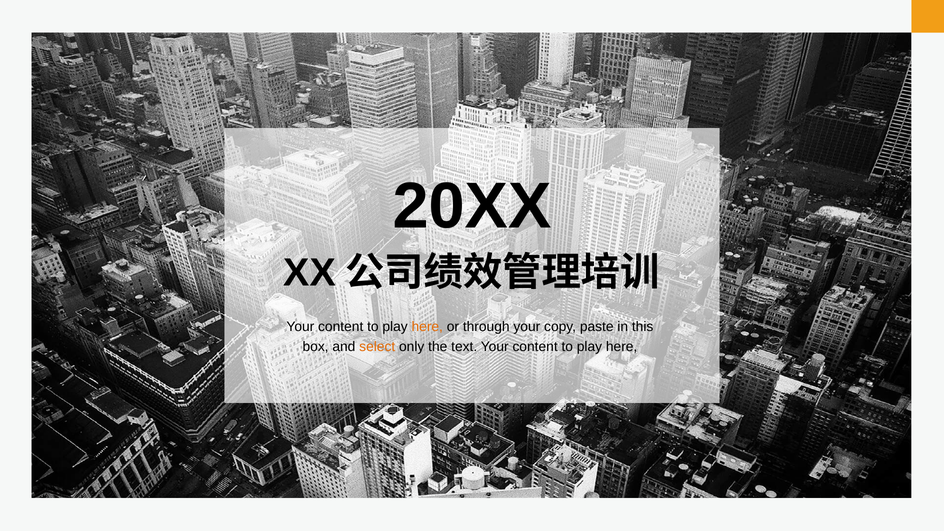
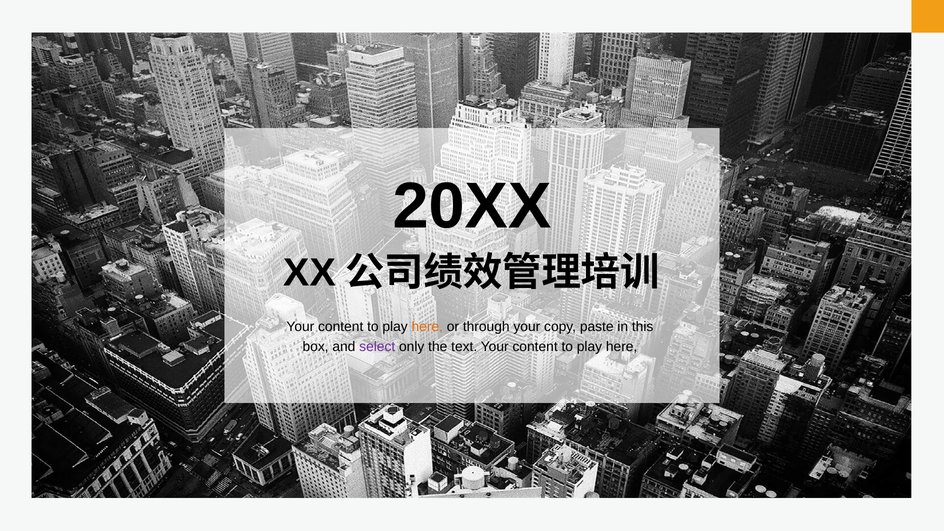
select colour: orange -> purple
